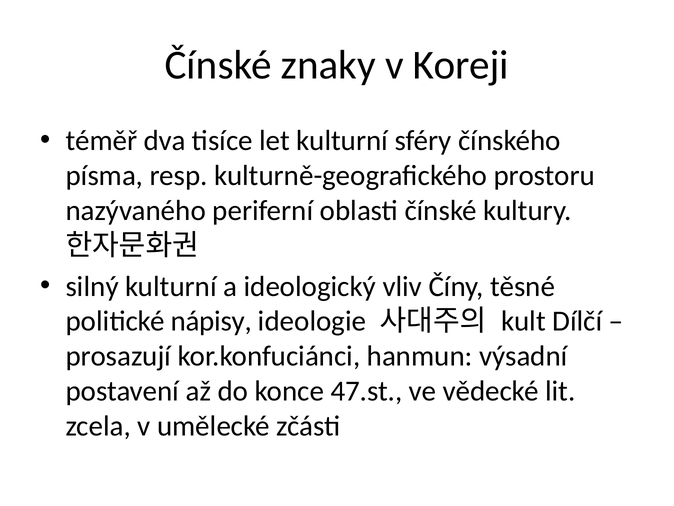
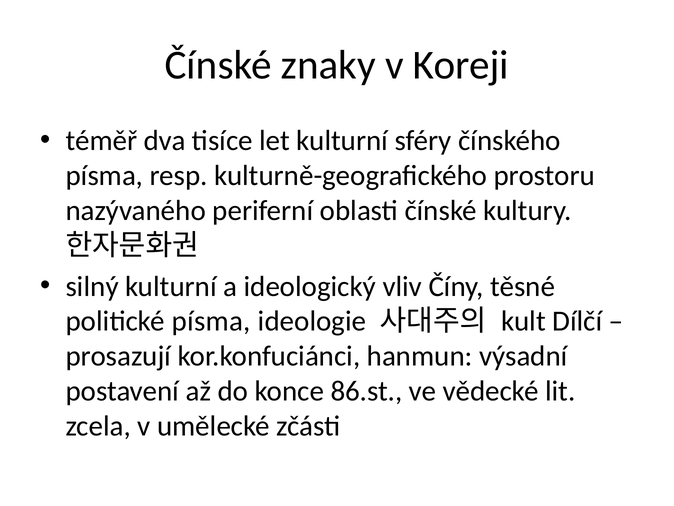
politické nápisy: nápisy -> písma
47.st: 47.st -> 86.st
